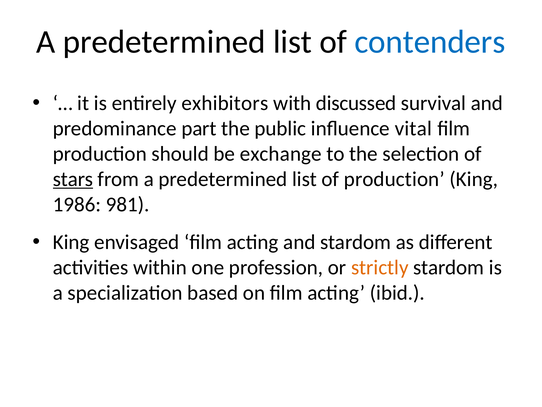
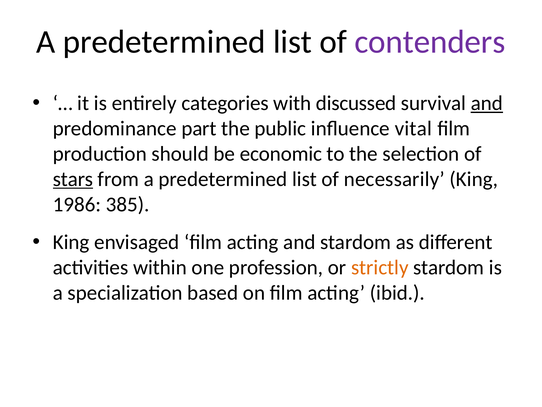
contenders colour: blue -> purple
exhibitors: exhibitors -> categories
and at (487, 103) underline: none -> present
exchange: exchange -> economic
of production: production -> necessarily
981: 981 -> 385
